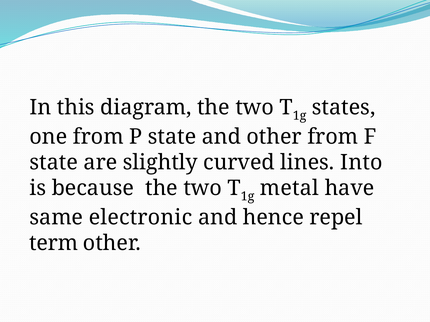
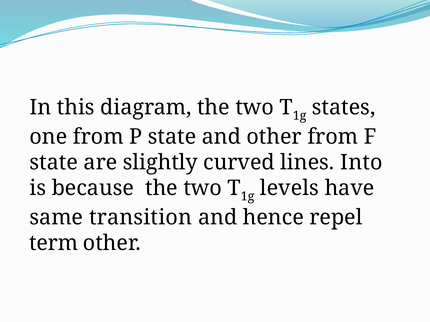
metal: metal -> levels
electronic: electronic -> transition
